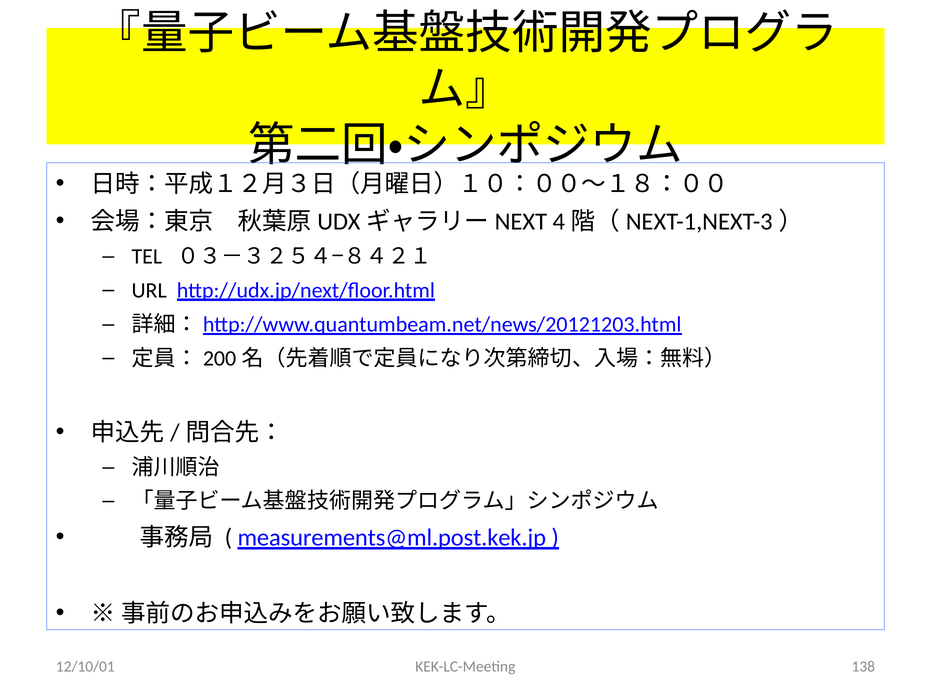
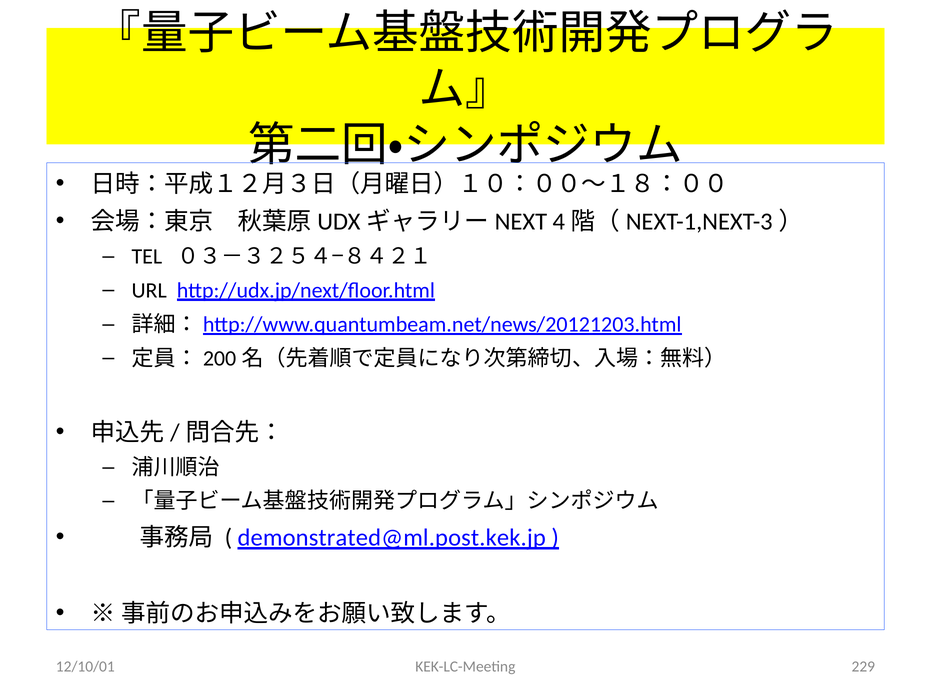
measurements@ml.post.kek.jp: measurements@ml.post.kek.jp -> demonstrated@ml.post.kek.jp
138: 138 -> 229
